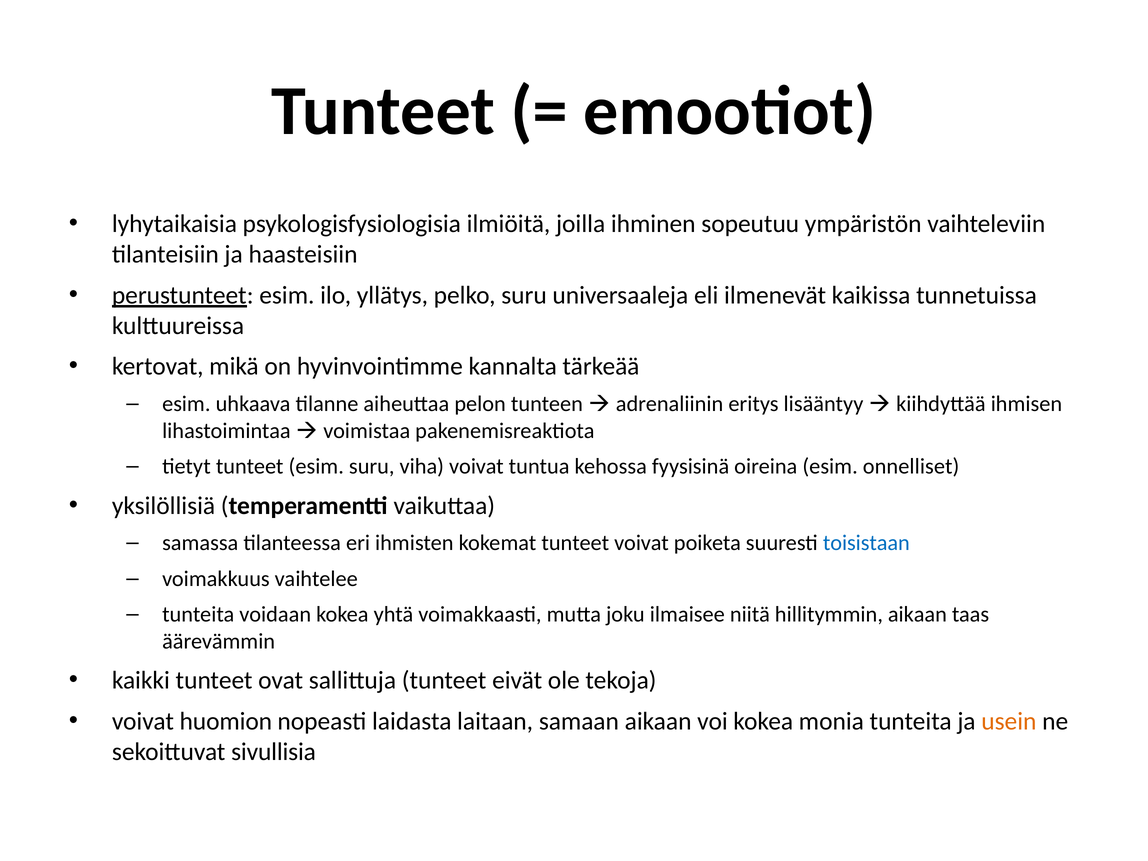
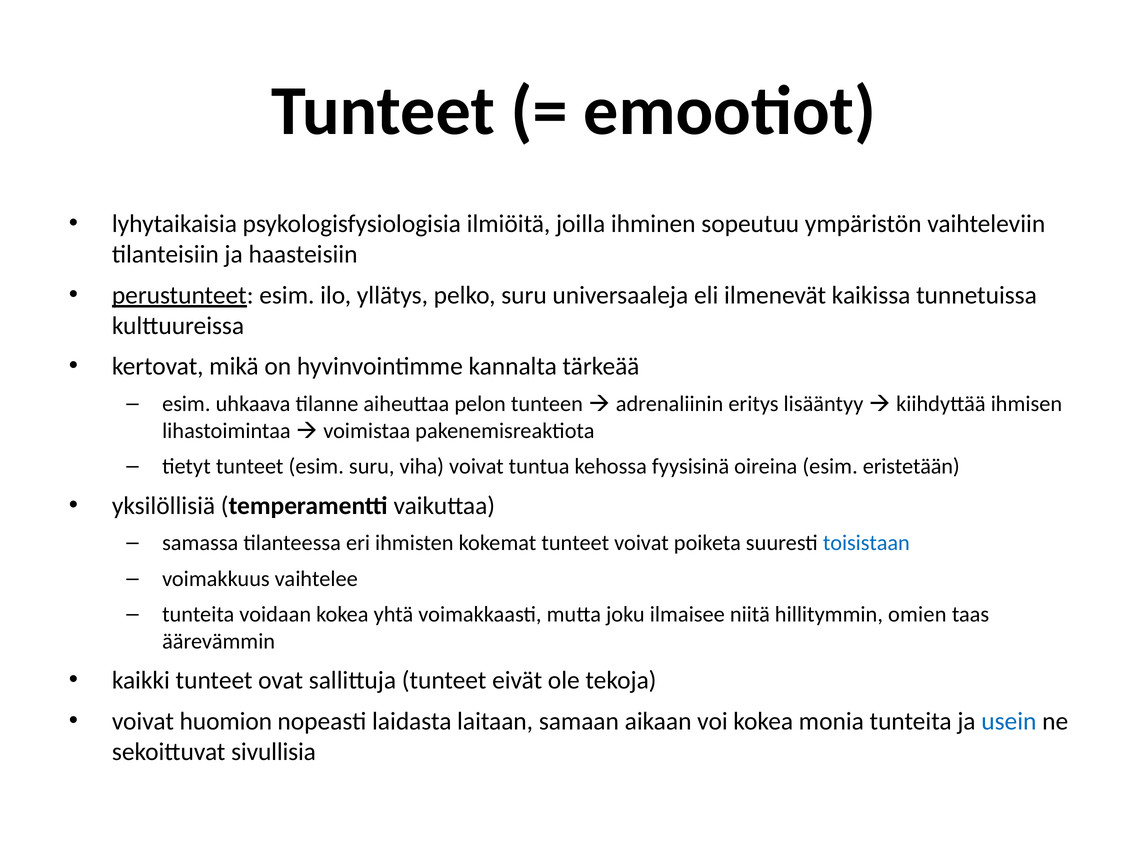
onnelliset: onnelliset -> eristetään
hillitymmin aikaan: aikaan -> omien
usein colour: orange -> blue
